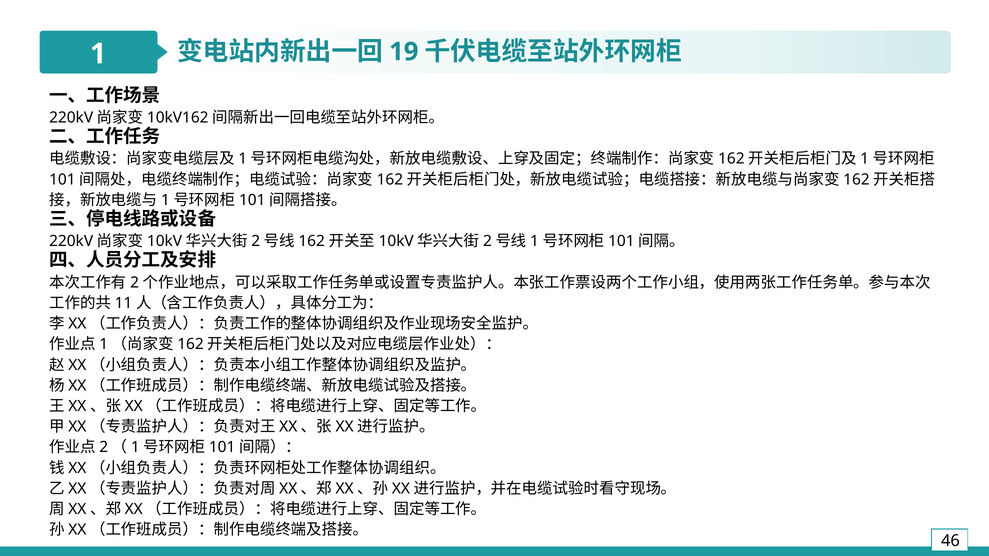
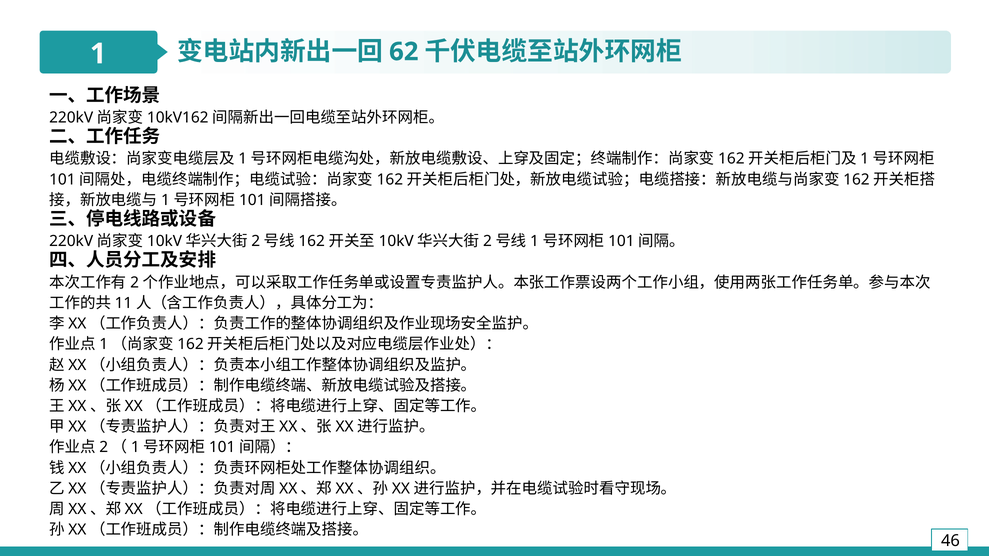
19: 19 -> 62
